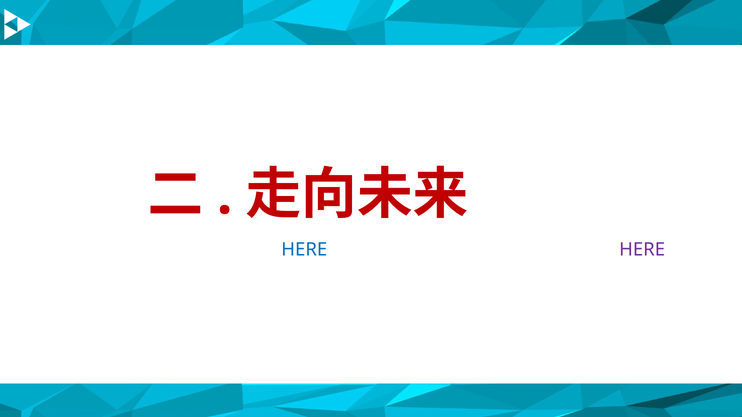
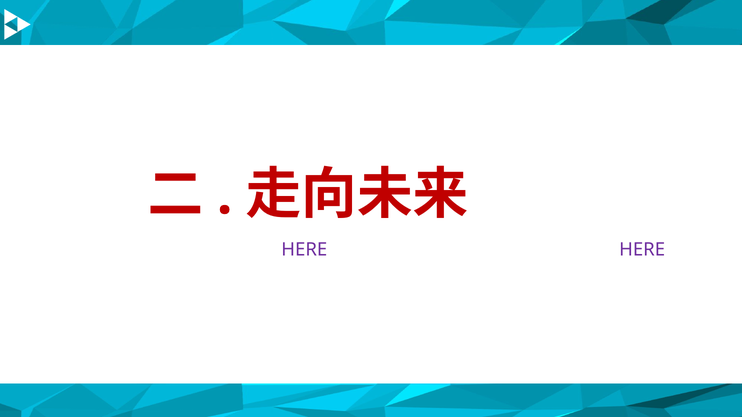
HERE at (304, 250) colour: blue -> purple
